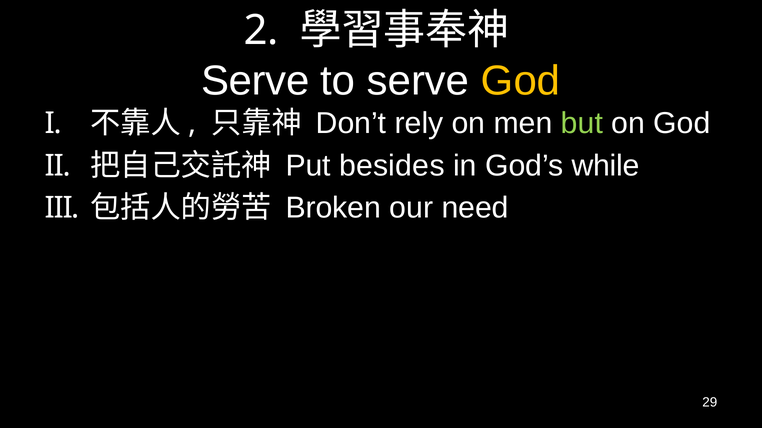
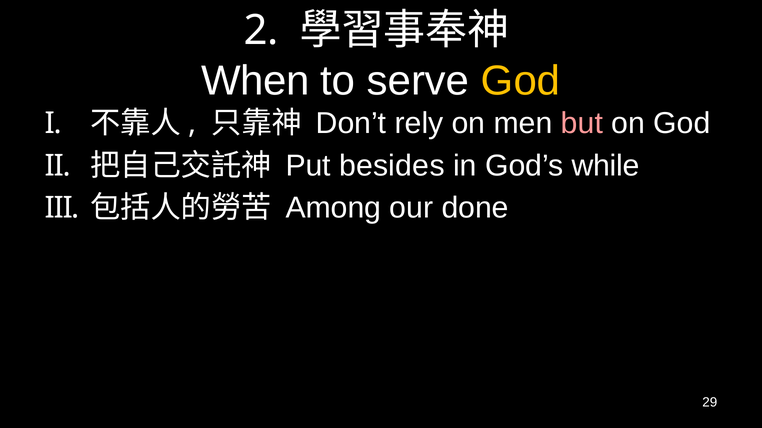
Serve at (255, 81): Serve -> When
but colour: light green -> pink
Broken: Broken -> Among
need: need -> done
